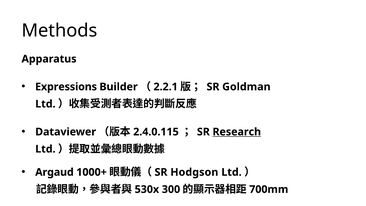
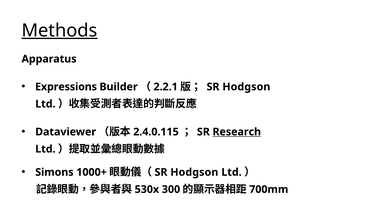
Methods underline: none -> present
Goldman at (246, 87): Goldman -> Hodgson
Argaud: Argaud -> Simons
